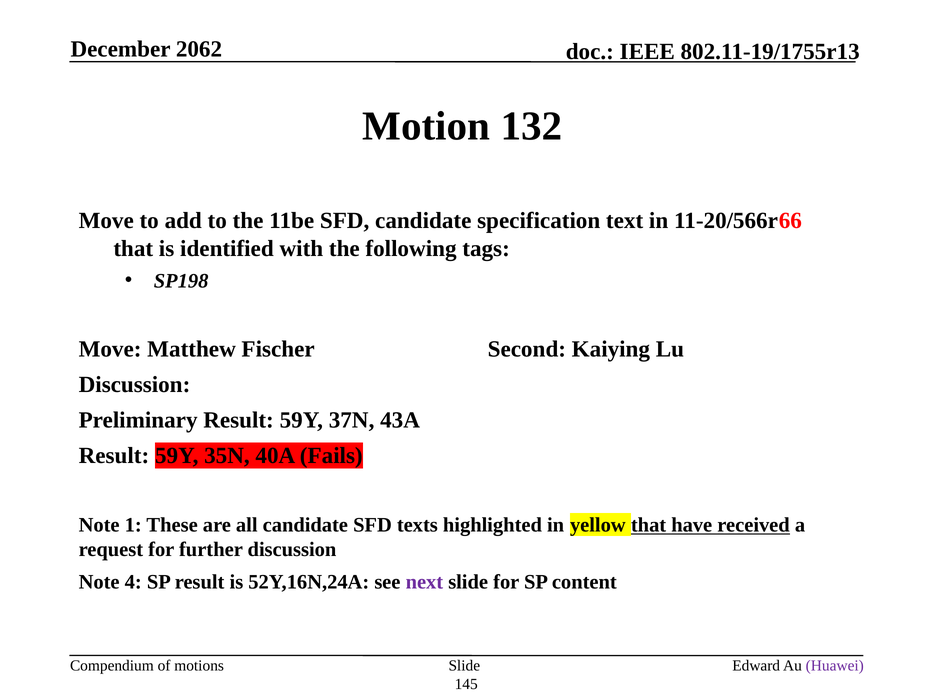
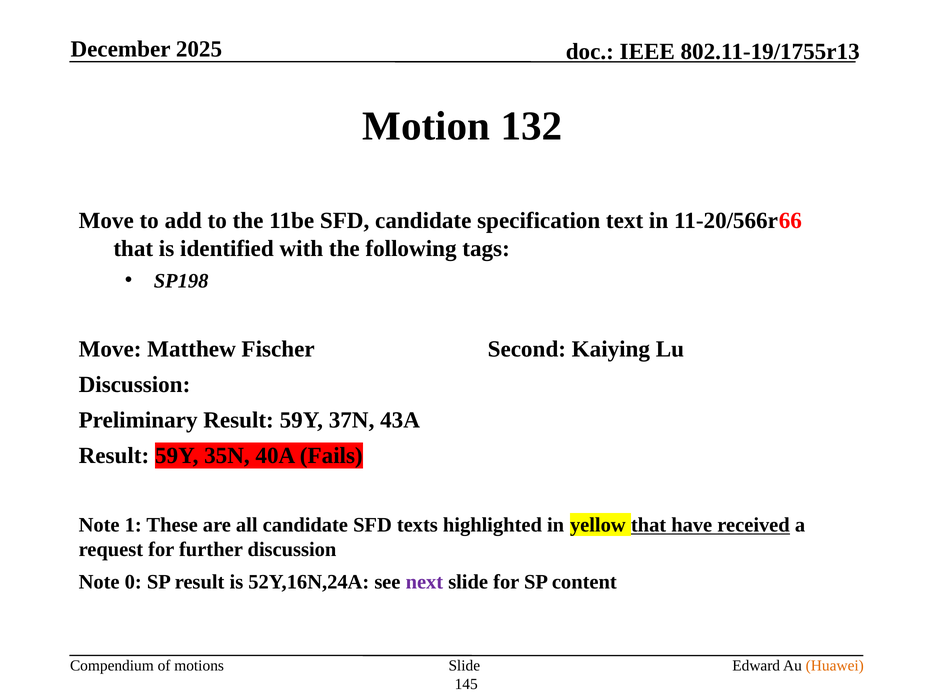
2062: 2062 -> 2025
4: 4 -> 0
Huawei colour: purple -> orange
